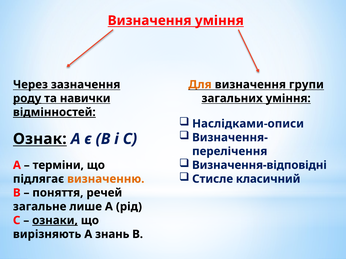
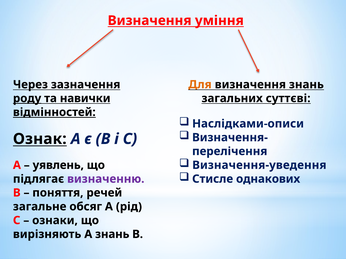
визначення групи: групи -> знань
загальних уміння: уміння -> суттєві
Визначення-відповідні: Визначення-відповідні -> Визначення-уведення
терміни: терміни -> уявлень
класичний: класичний -> однакових
визначенню colour: orange -> purple
лише: лише -> обсяг
ознаки underline: present -> none
